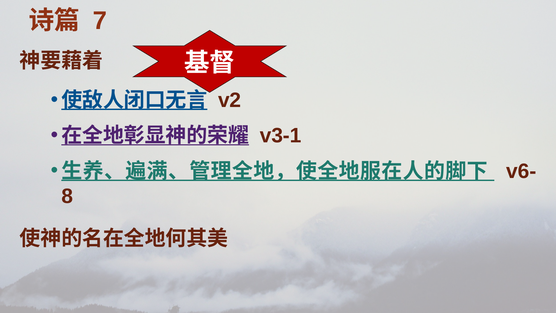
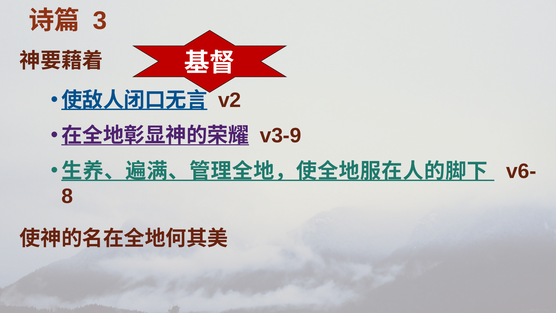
7: 7 -> 3
v3-1: v3-1 -> v3-9
